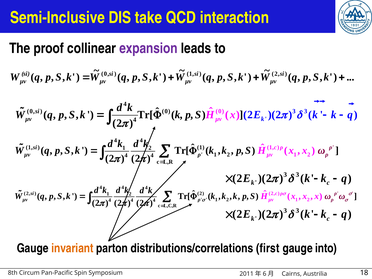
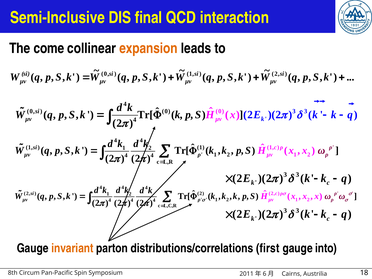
take: take -> final
proof: proof -> come
expansion colour: purple -> orange
